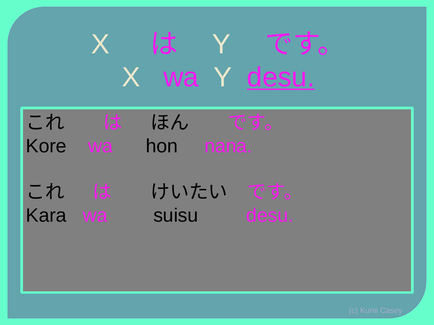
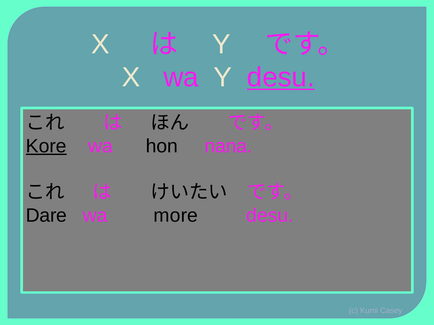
Kore underline: none -> present
Kara: Kara -> Dare
suisu: suisu -> more
